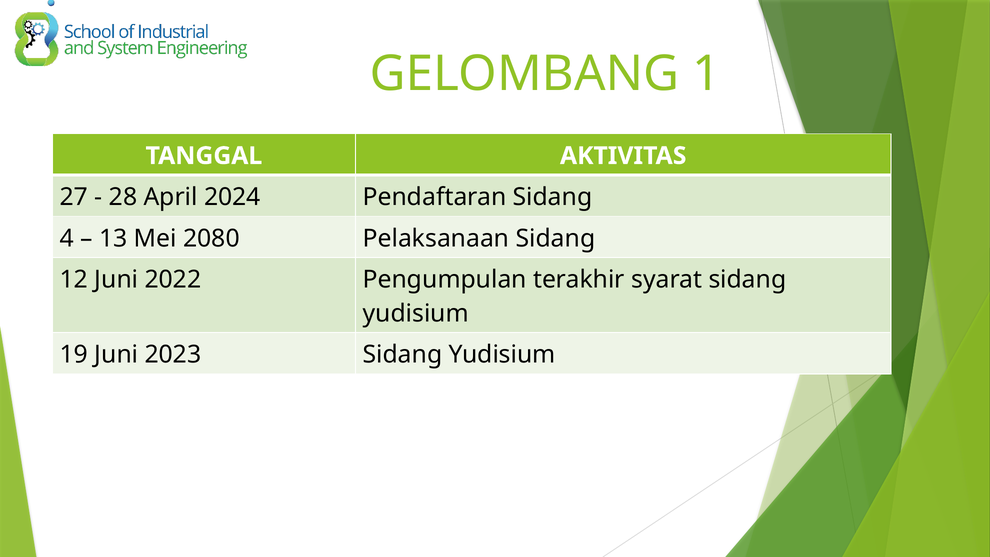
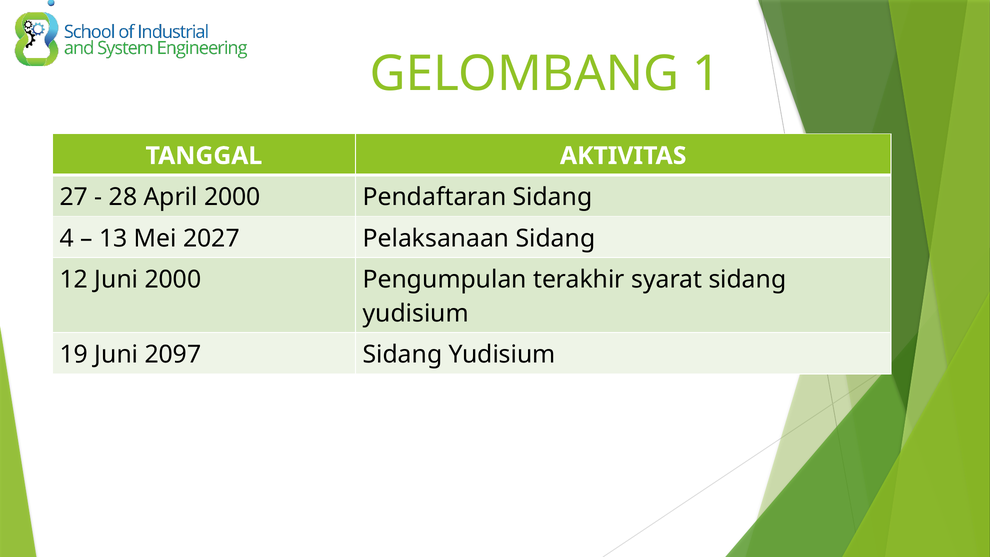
April 2024: 2024 -> 2000
2080: 2080 -> 2027
Juni 2022: 2022 -> 2000
2023: 2023 -> 2097
